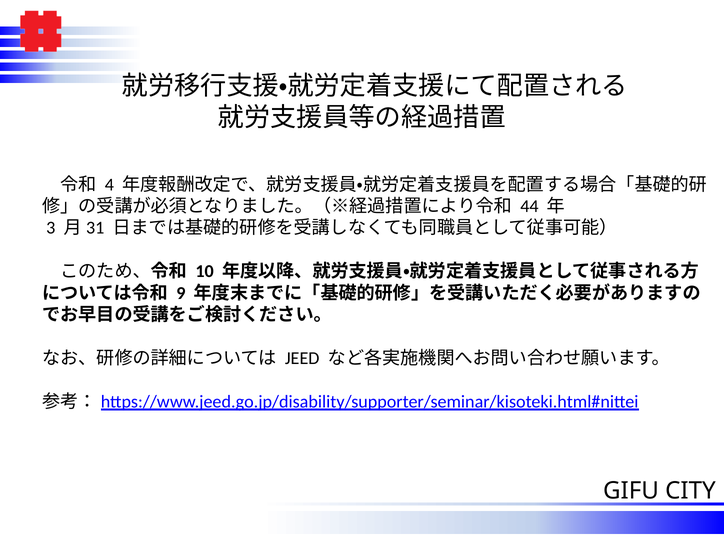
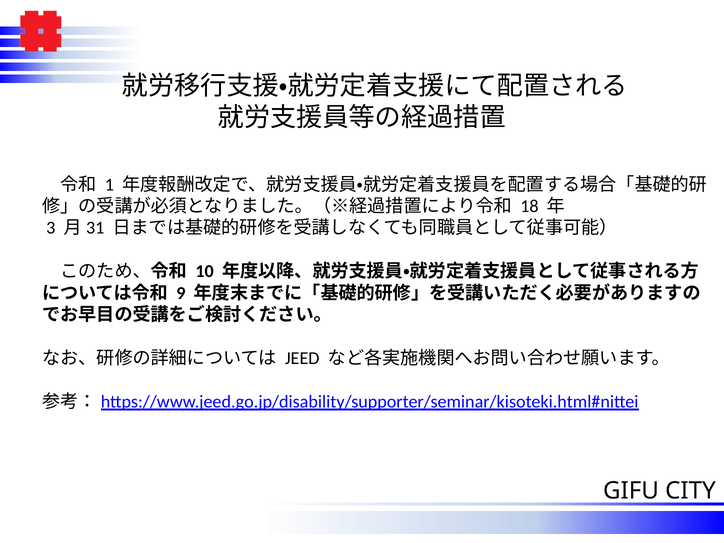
4: 4 -> 1
44: 44 -> 18
